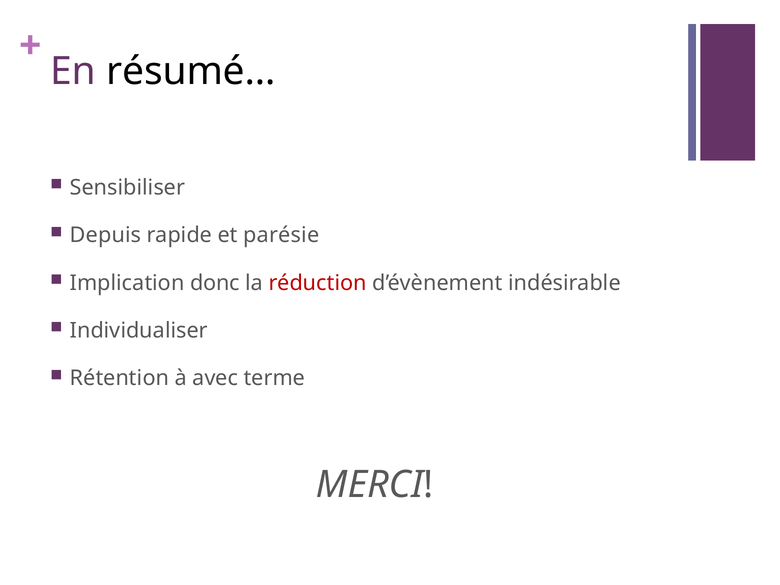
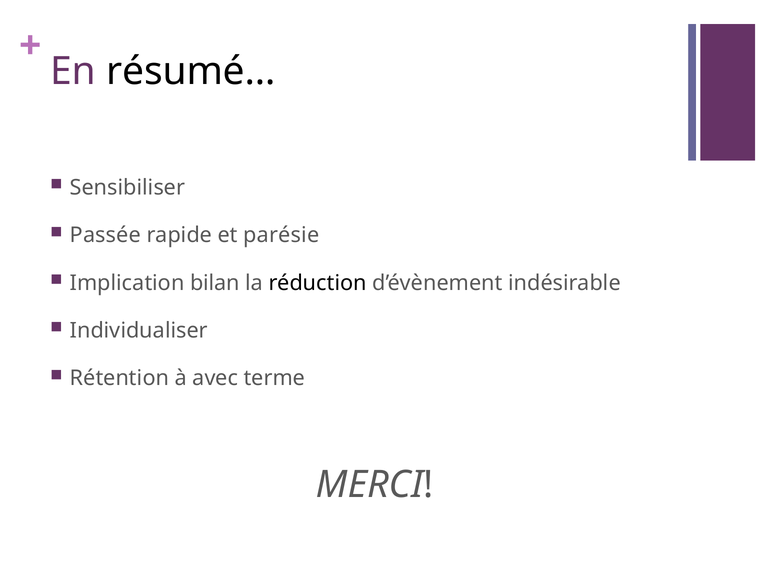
Depuis: Depuis -> Passée
donc: donc -> bilan
réduction colour: red -> black
